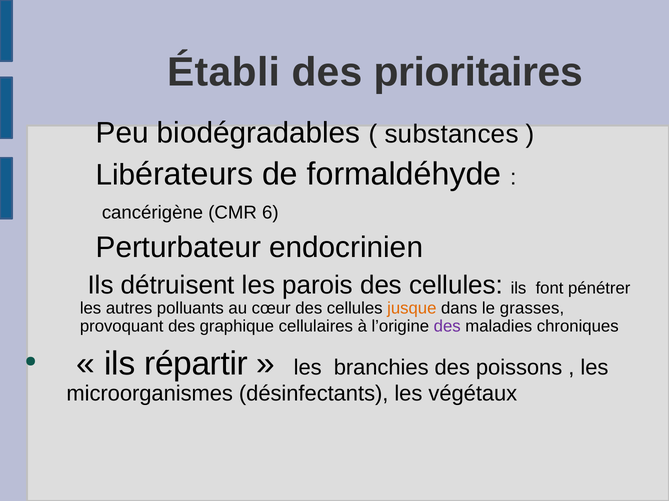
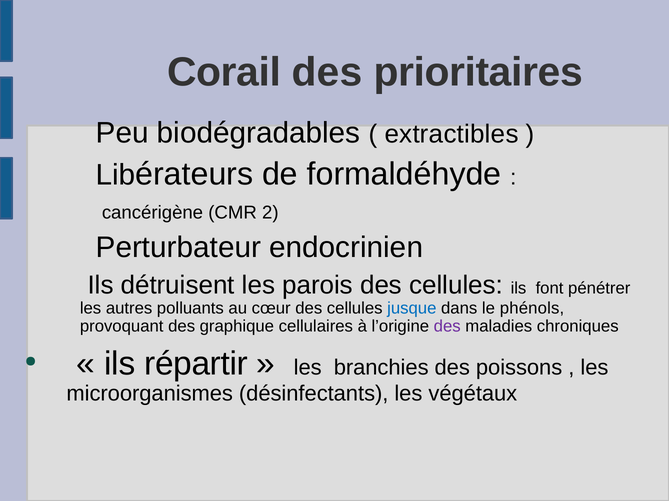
Établi: Établi -> Corail
substances: substances -> extractibles
6: 6 -> 2
jusque colour: orange -> blue
grasses: grasses -> phénols
